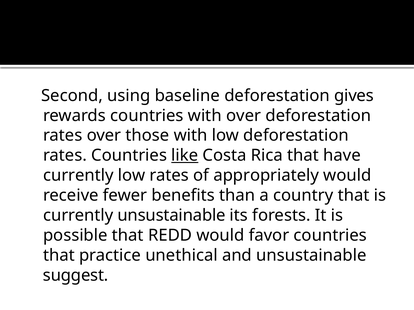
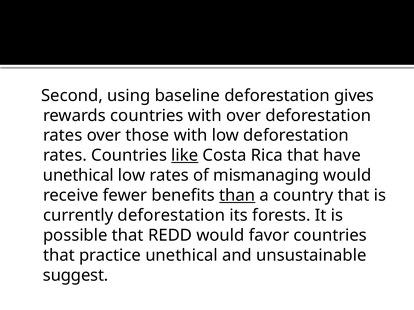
currently at (78, 176): currently -> unethical
appropriately: appropriately -> mismanaging
than underline: none -> present
currently unsustainable: unsustainable -> deforestation
